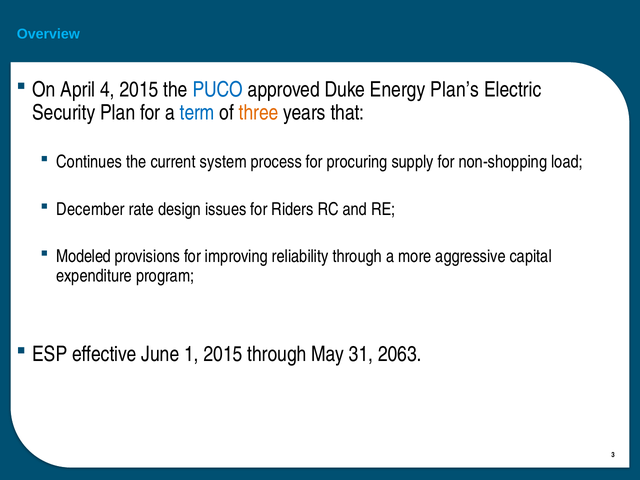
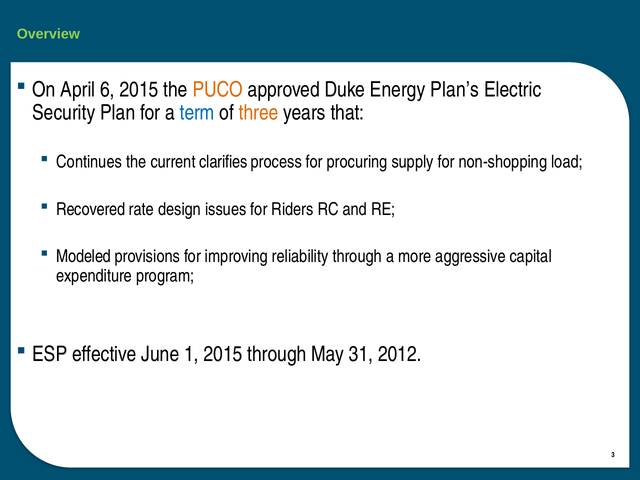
Overview colour: light blue -> light green
4: 4 -> 6
PUCO colour: blue -> orange
system: system -> clarifies
December: December -> Recovered
2063: 2063 -> 2012
